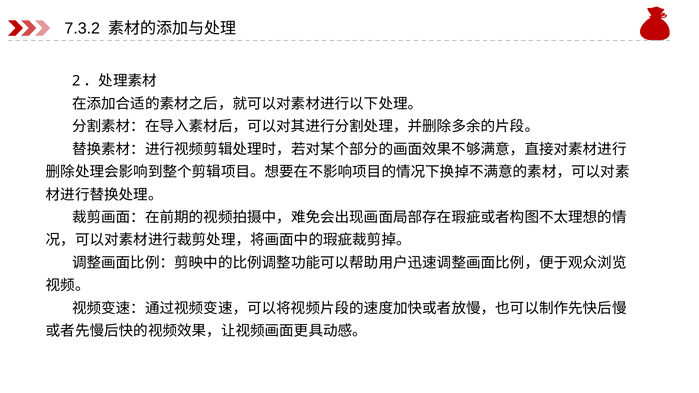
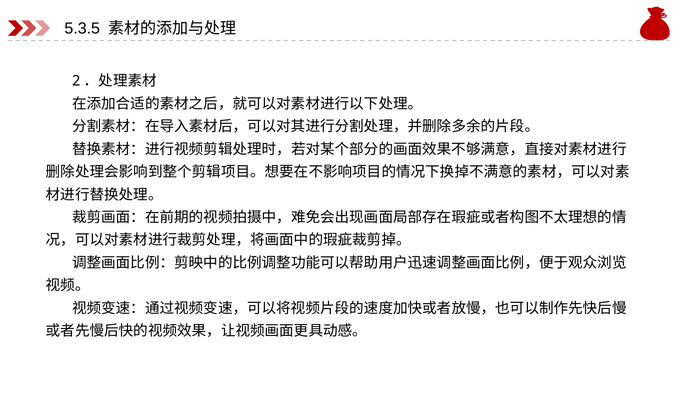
7.3.2: 7.3.2 -> 5.3.5
